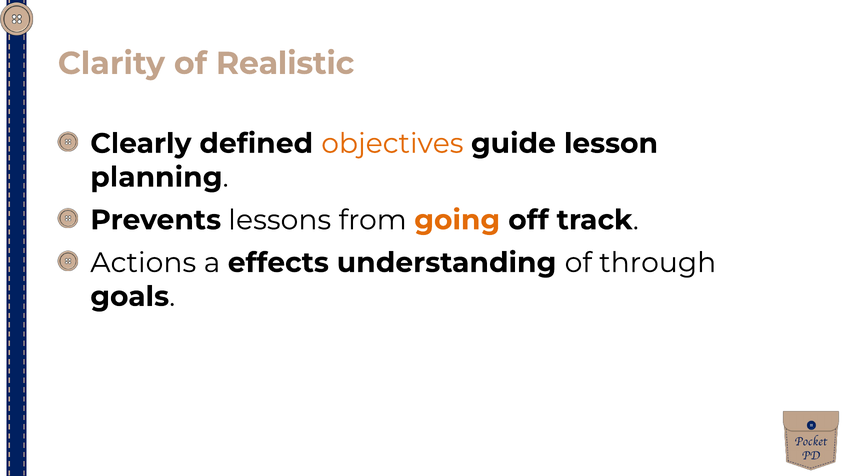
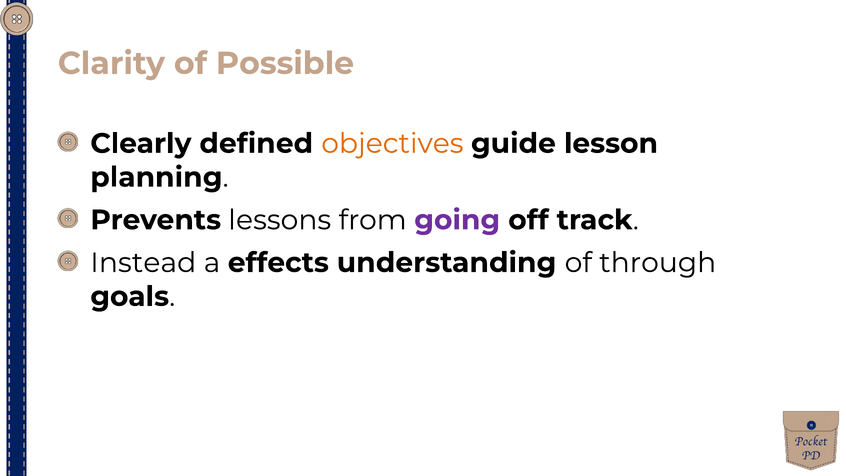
Realistic: Realistic -> Possible
going colour: orange -> purple
Actions: Actions -> Instead
